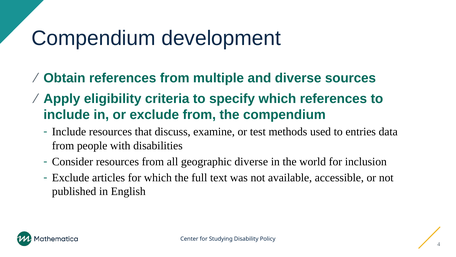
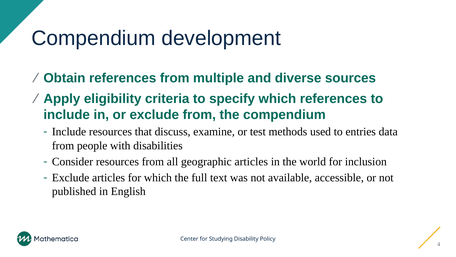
geographic diverse: diverse -> articles
